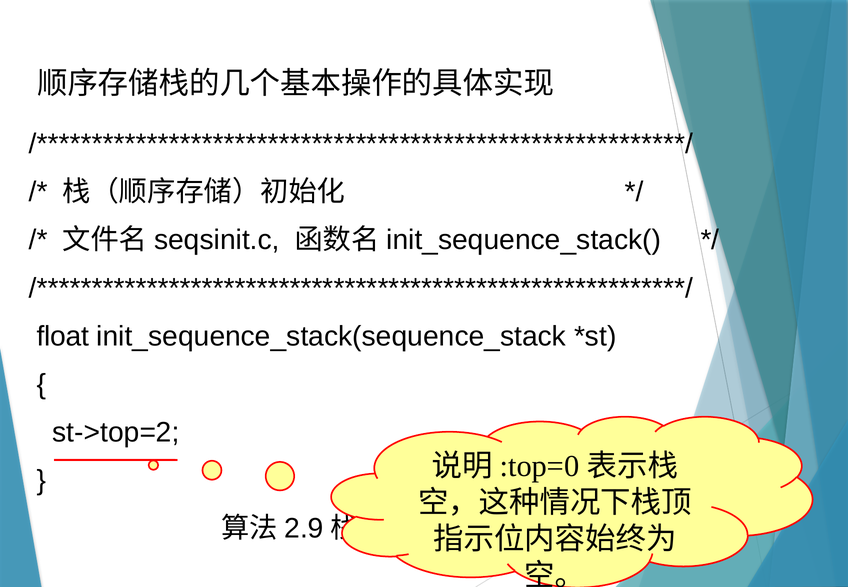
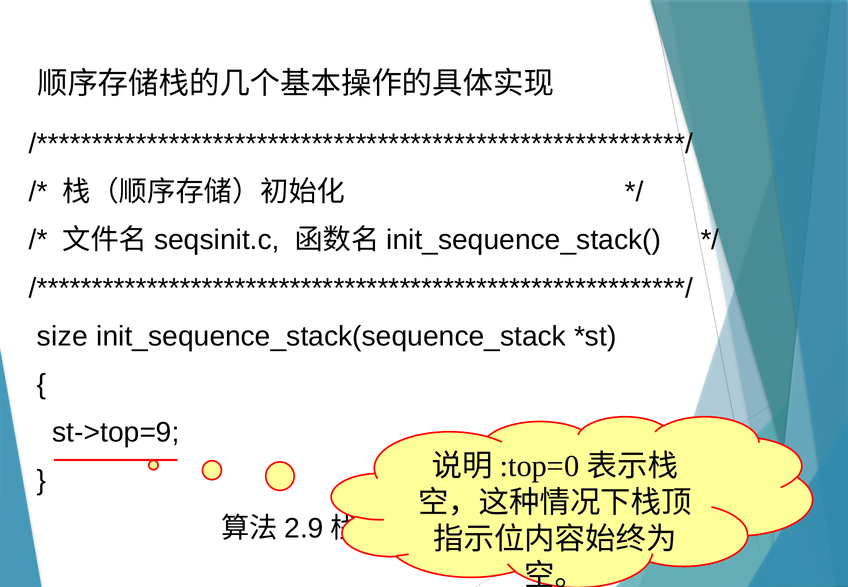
float: float -> size
st->top=2: st->top=2 -> st->top=9
